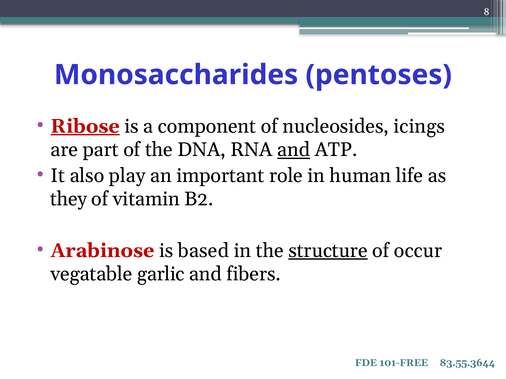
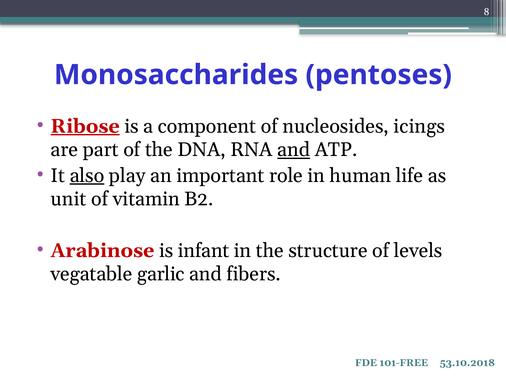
also underline: none -> present
they: they -> unit
based: based -> infant
structure underline: present -> none
occur: occur -> levels
83.55.3644: 83.55.3644 -> 53.10.2018
